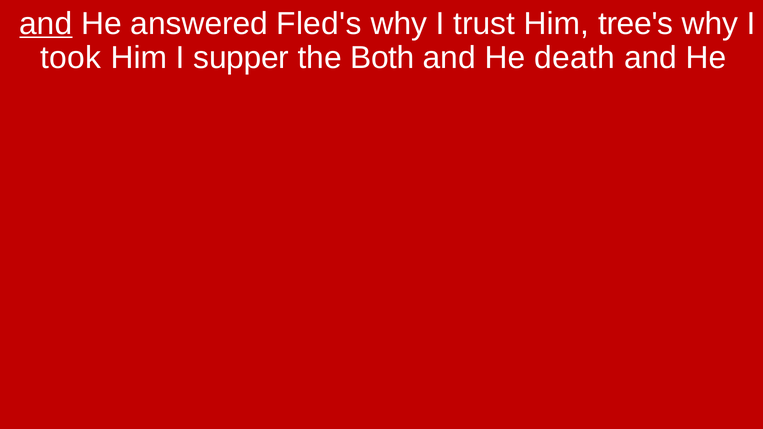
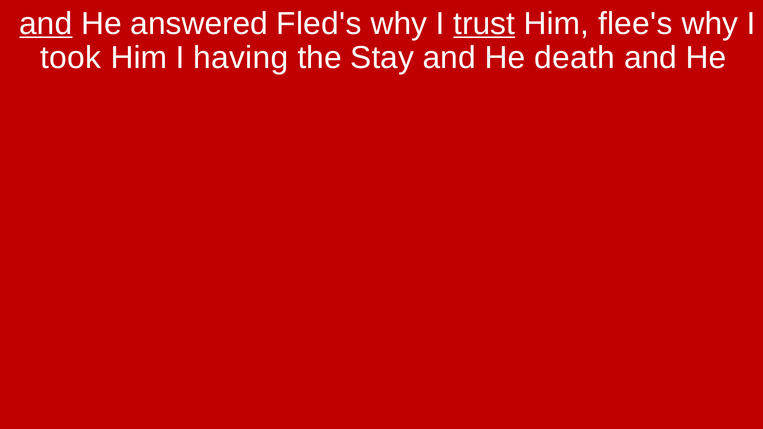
trust underline: none -> present
tree's: tree's -> flee's
supper: supper -> having
Both: Both -> Stay
